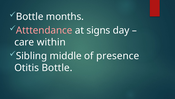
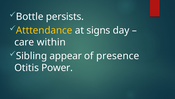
months: months -> persists
Atttendance colour: pink -> yellow
middle: middle -> appear
Otitis Bottle: Bottle -> Power
